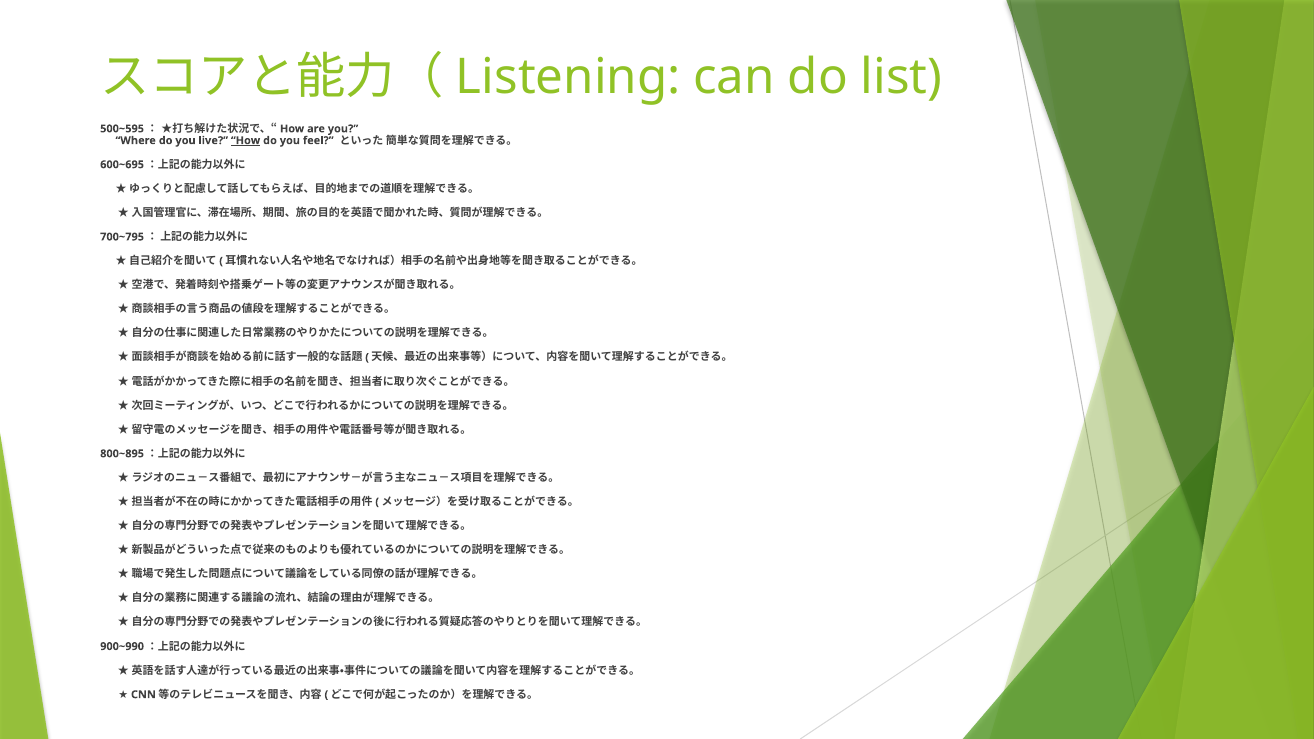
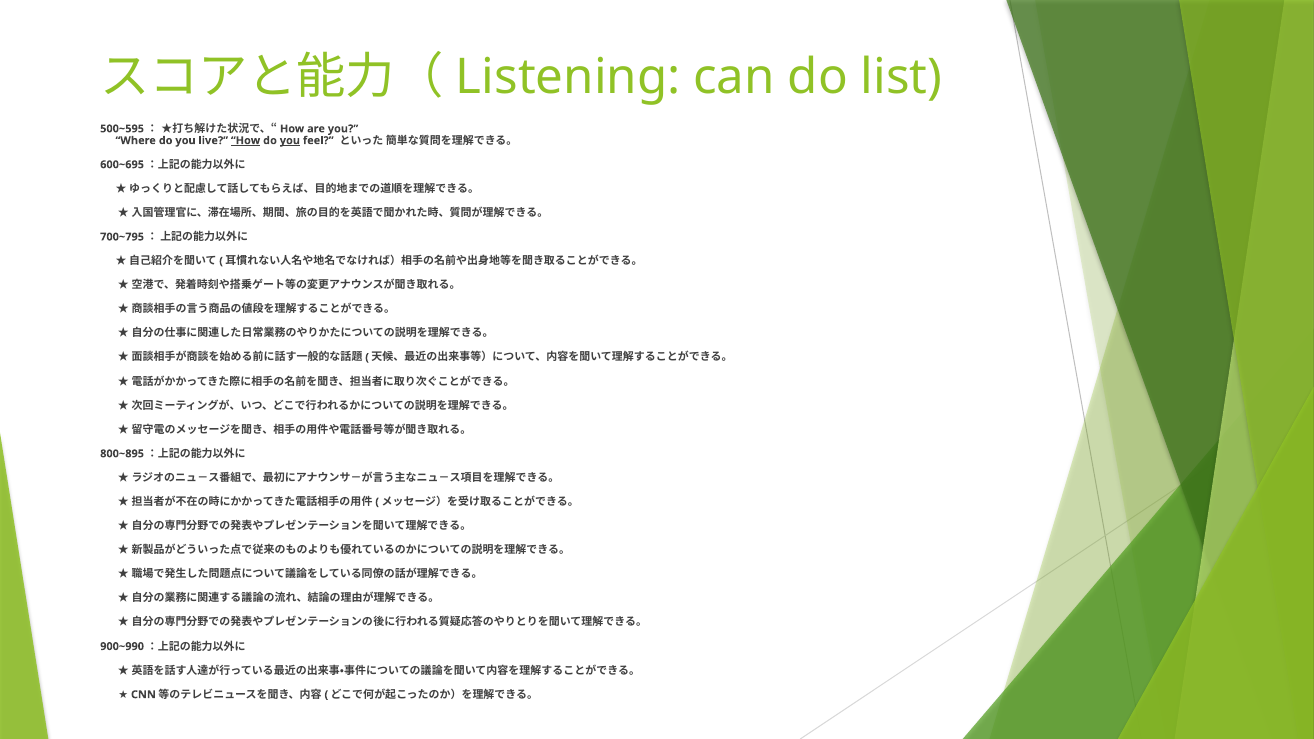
you at (290, 141) underline: none -> present
